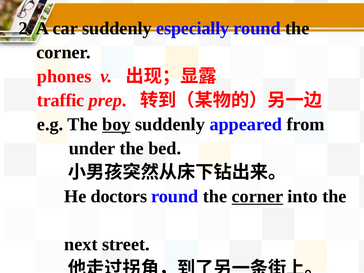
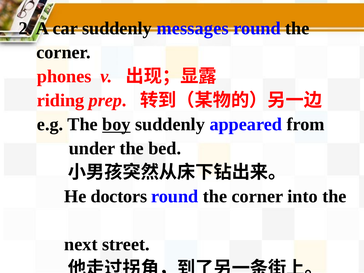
especially: especially -> messages
traffic: traffic -> riding
corner at (257, 196) underline: present -> none
